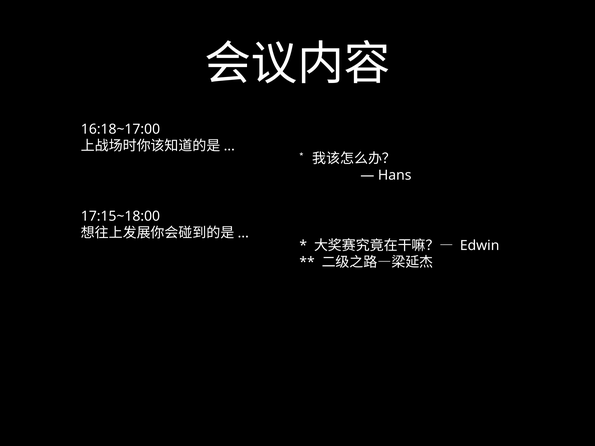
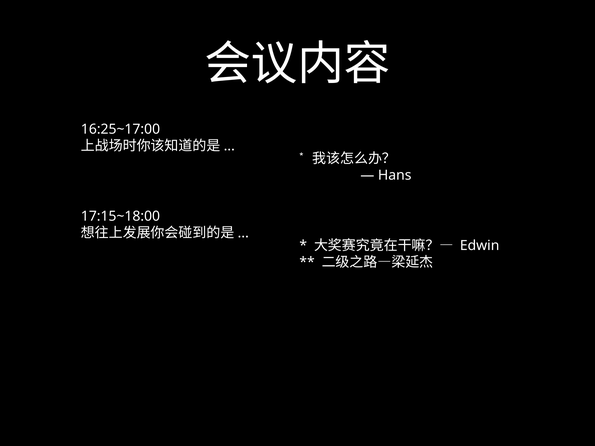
16:18~17:00: 16:18~17:00 -> 16:25~17:00
